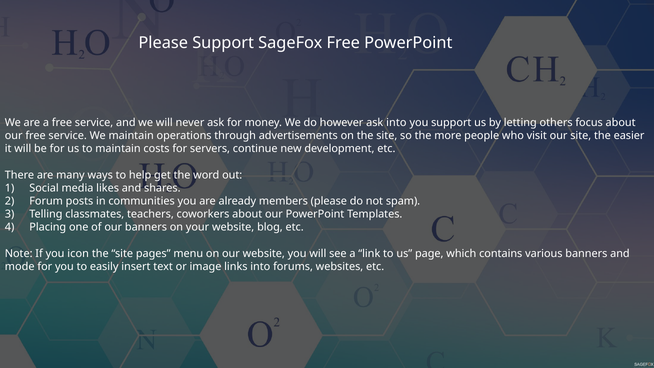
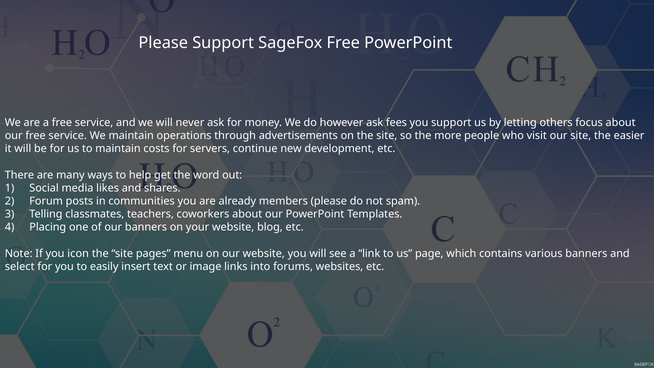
ask into: into -> fees
mode: mode -> select
